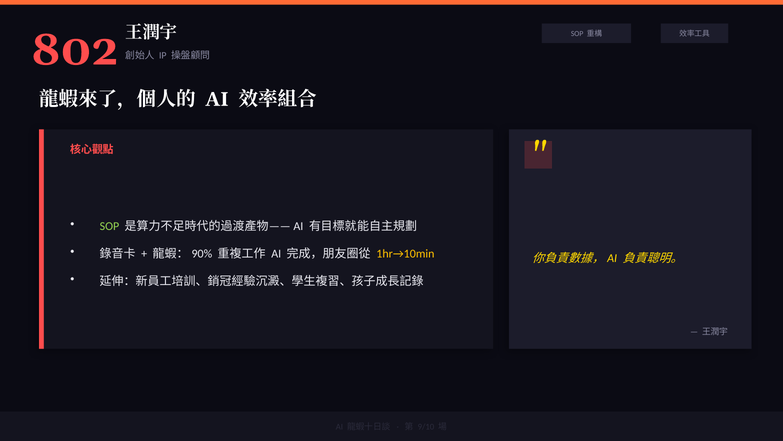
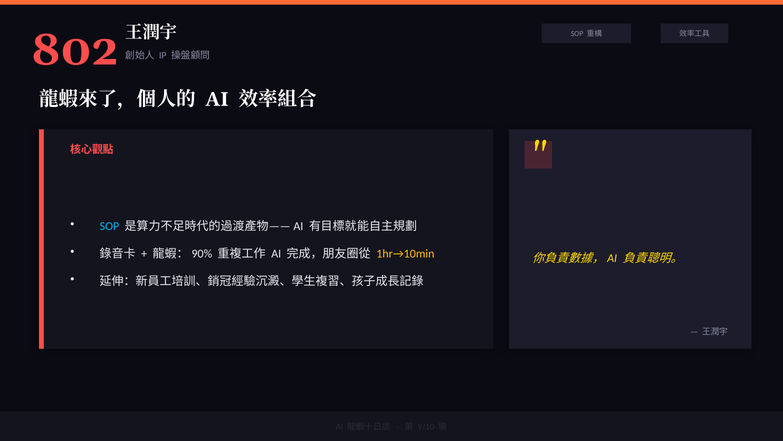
SOP at (109, 226) colour: light green -> light blue
